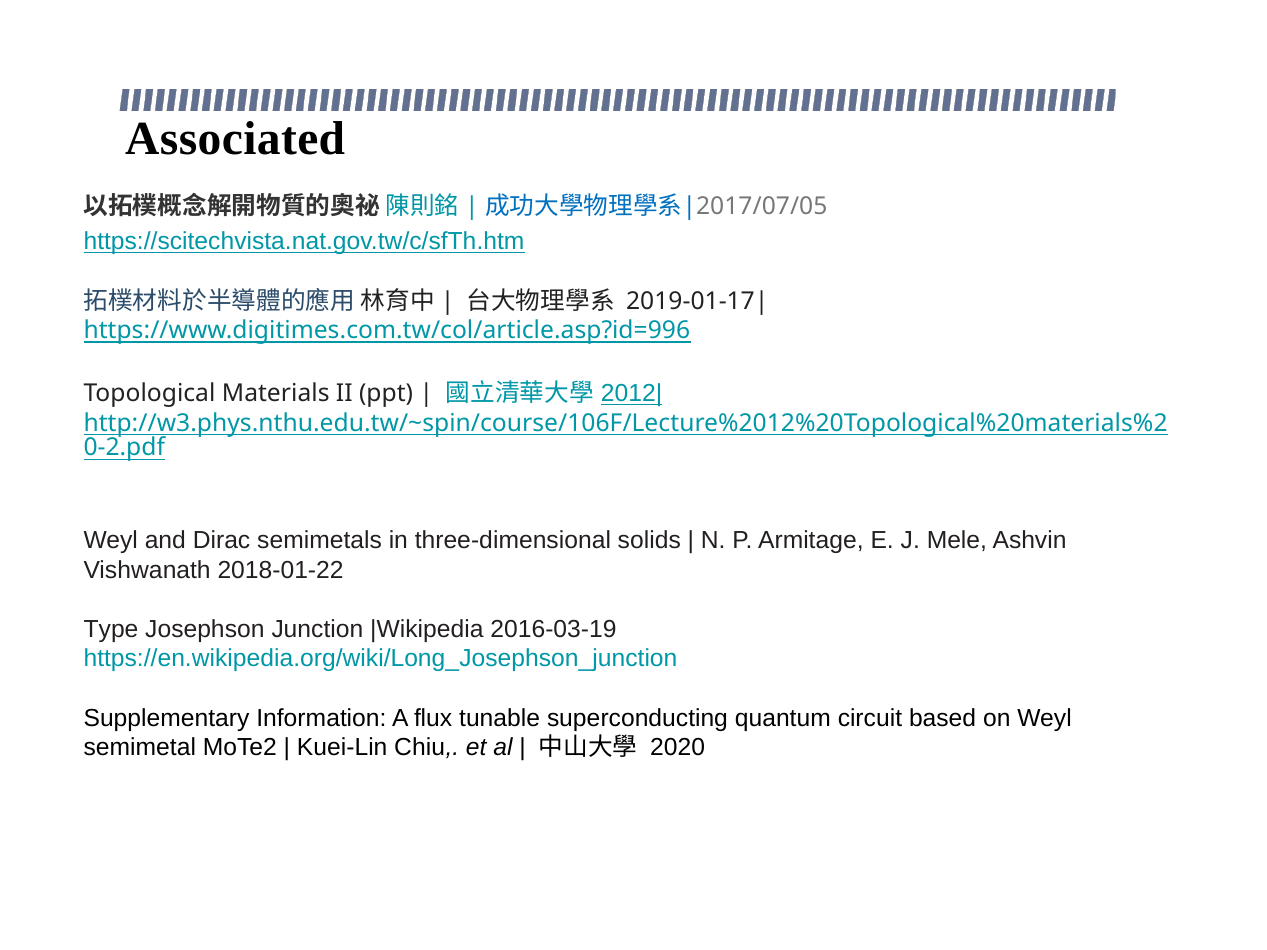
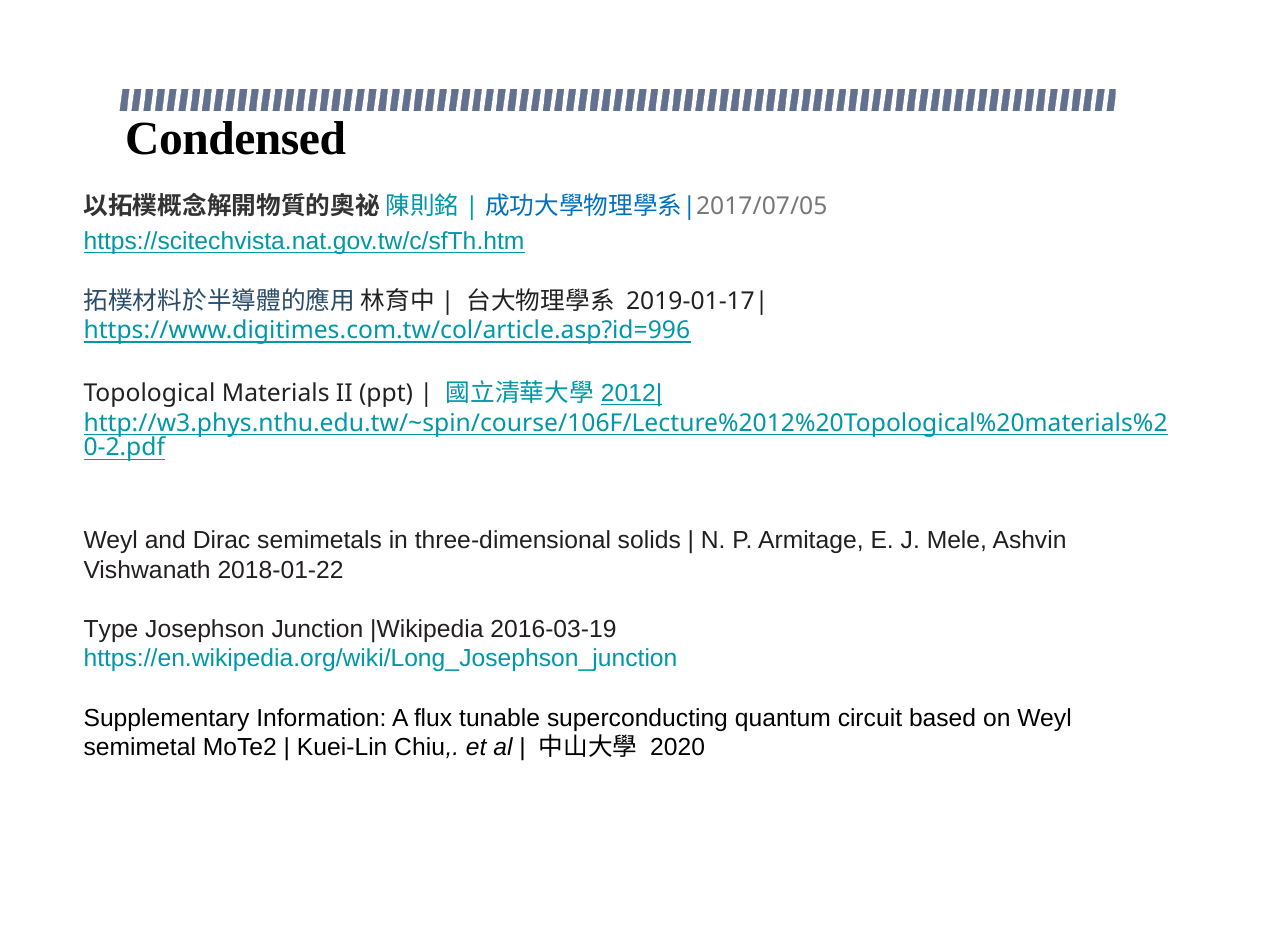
Associated: Associated -> Condensed
